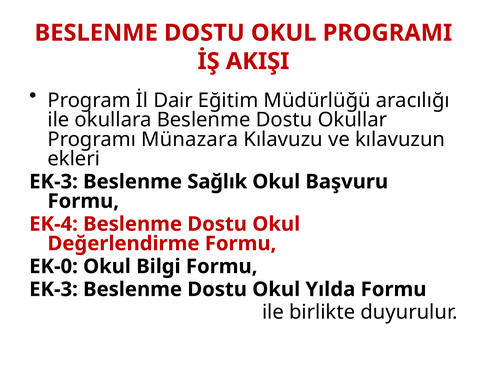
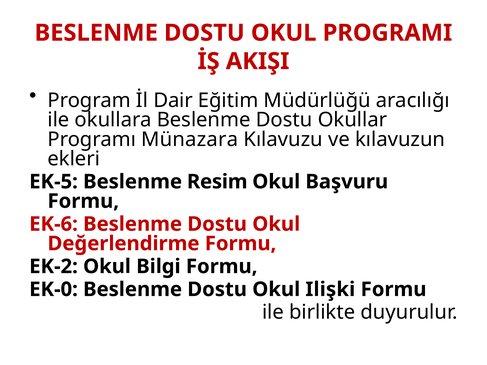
EK-3 at (54, 182): EK-3 -> EK-5
Sağlık: Sağlık -> Resim
EK-4: EK-4 -> EK-6
EK-0: EK-0 -> EK-2
EK-3 at (54, 290): EK-3 -> EK-0
Yılda: Yılda -> Ilişki
